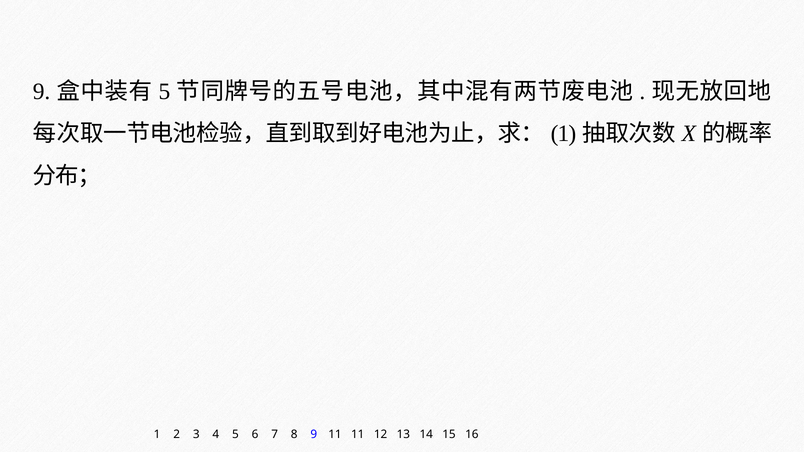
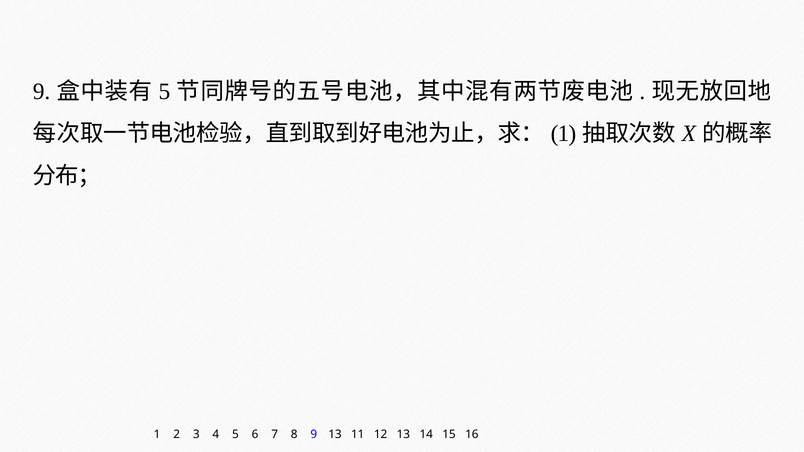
9 11: 11 -> 13
